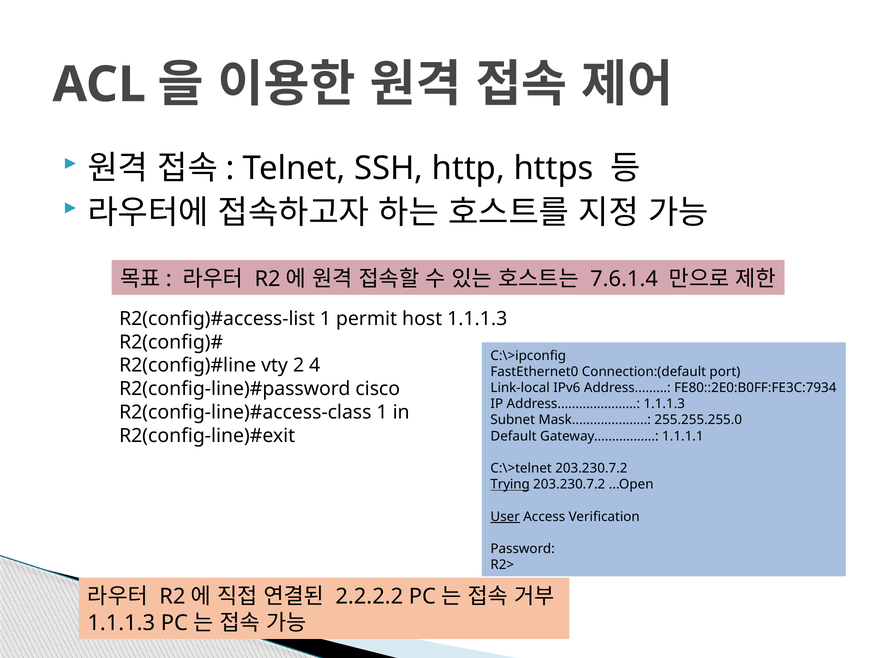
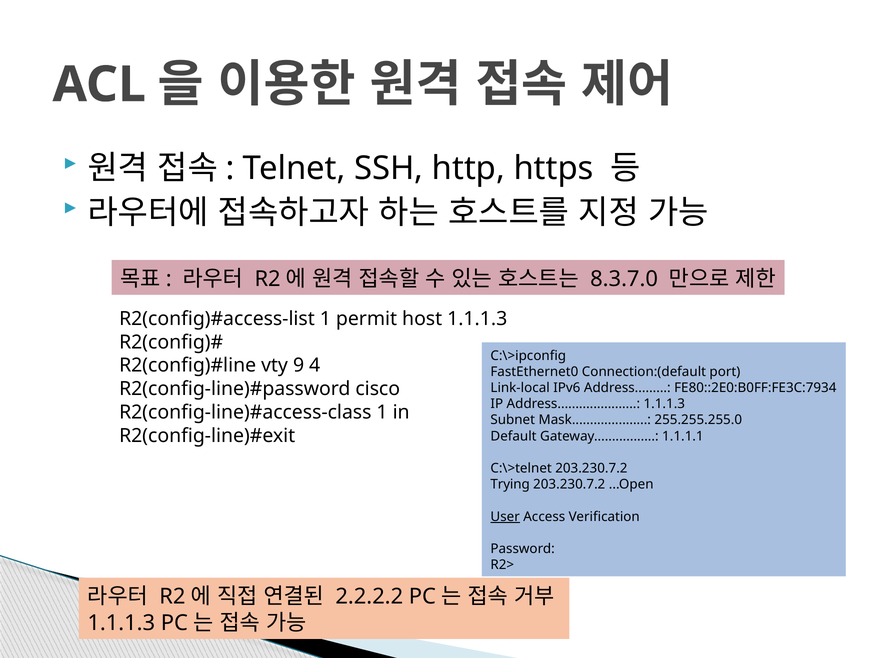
7.6.1.4: 7.6.1.4 -> 8.3.7.0
2: 2 -> 9
Trying underline: present -> none
